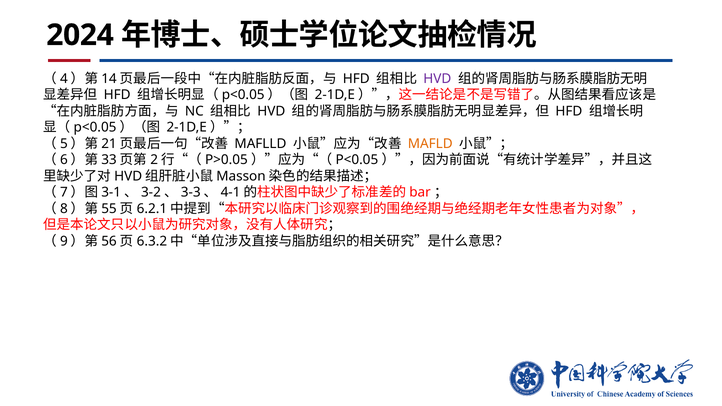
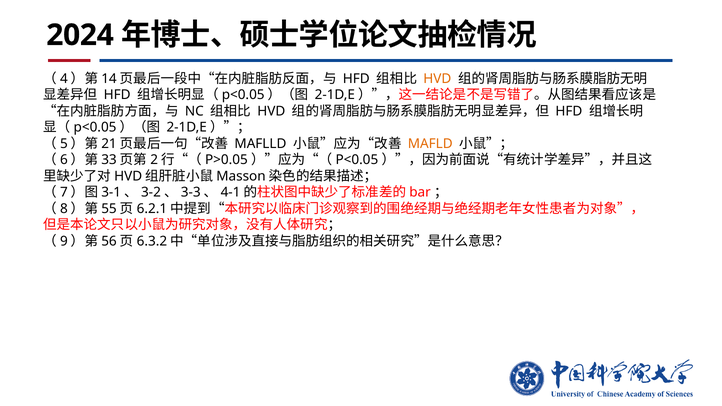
HVD at (437, 79) colour: purple -> orange
